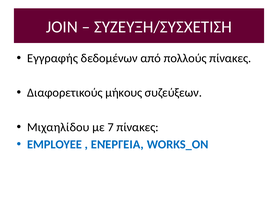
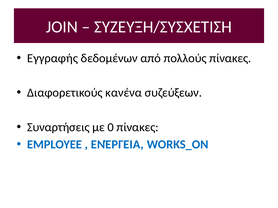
μήκους: μήκους -> κανένα
Μιχαηλίδου: Μιχαηλίδου -> Συναρτήσεις
7: 7 -> 0
